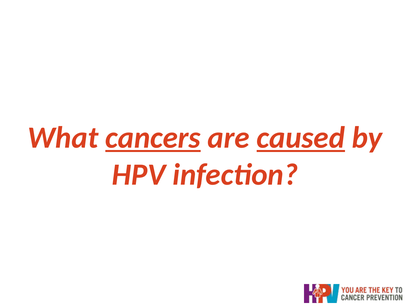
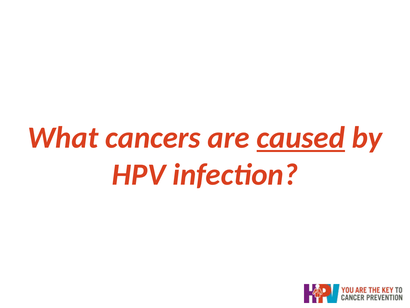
cancers underline: present -> none
